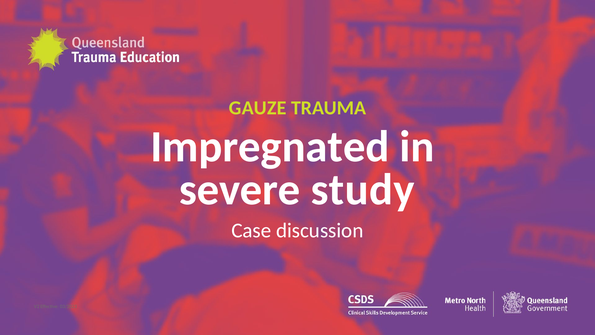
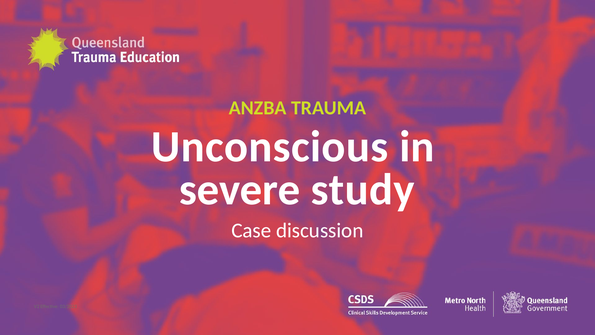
GAUZE: GAUZE -> ANZBA
Impregnated: Impregnated -> Unconscious
